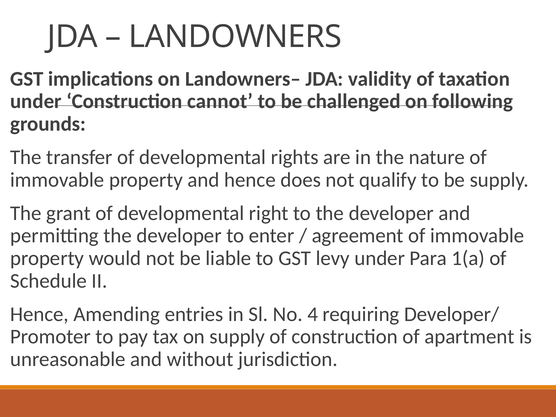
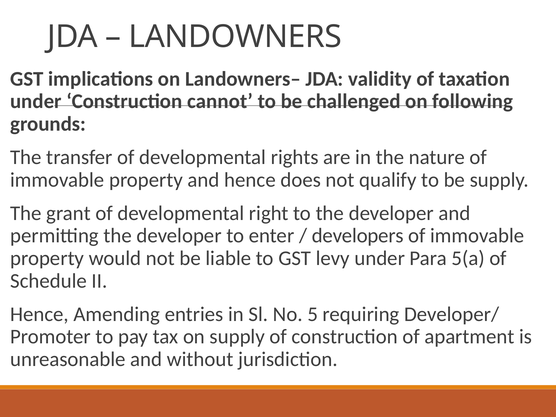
agreement: agreement -> developers
1(a: 1(a -> 5(a
4: 4 -> 5
